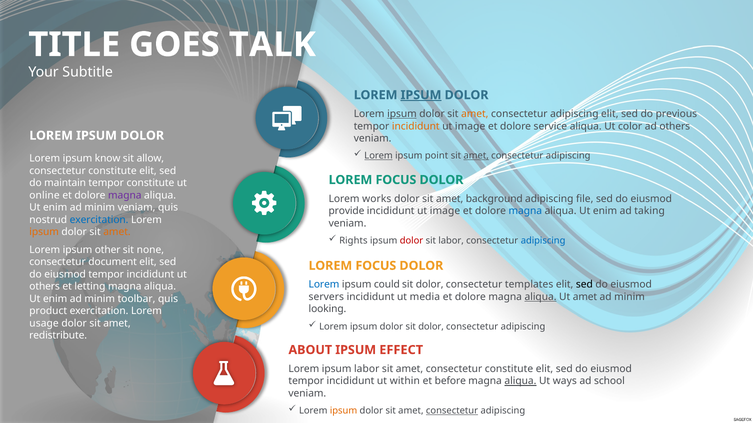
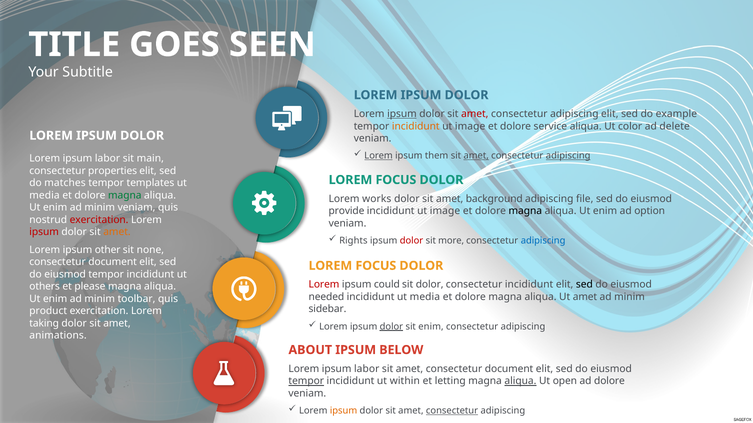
TALK: TALK -> SEEN
IPSUM at (421, 95) underline: present -> none
amet at (475, 114) colour: orange -> red
previous: previous -> example
ad others: others -> delete
point: point -> them
adipiscing at (568, 156) underline: none -> present
know at (108, 159): know -> labor
allow: allow -> main
constitute at (113, 171): constitute -> properties
maintain: maintain -> matches
tempor constitute: constitute -> templates
online at (45, 195): online -> media
magna at (125, 195) colour: purple -> green
magna at (525, 211) colour: blue -> black
taking: taking -> option
exercitation at (99, 220) colour: blue -> red
ipsum at (44, 232) colour: orange -> red
sit labor: labor -> more
Lorem at (324, 285) colour: blue -> red
consectetur templates: templates -> incididunt
letting: letting -> please
servers: servers -> needed
aliqua at (541, 297) underline: present -> none
looking: looking -> sidebar
usage: usage -> taking
dolor at (391, 327) underline: none -> present
dolor at (431, 327): dolor -> enim
redistribute: redistribute -> animations
EFFECT: EFFECT -> BELOW
amet consectetur constitute: constitute -> document
tempor at (306, 382) underline: none -> present
before: before -> letting
ways: ways -> open
ad school: school -> dolore
